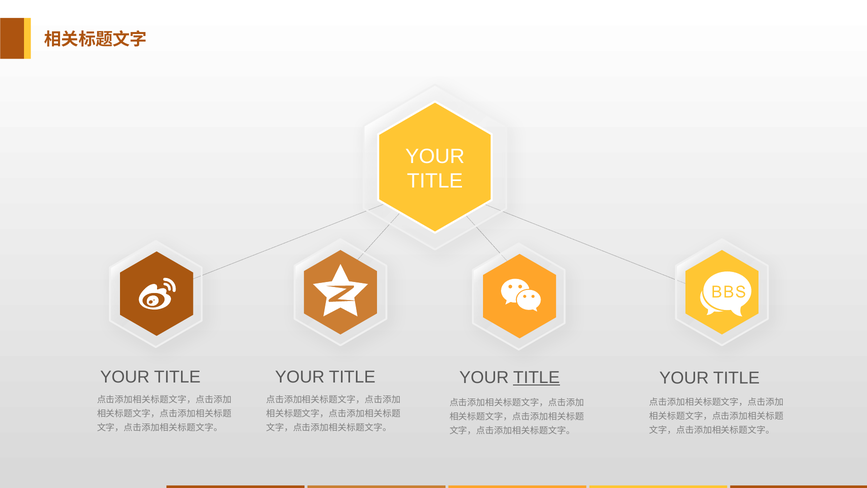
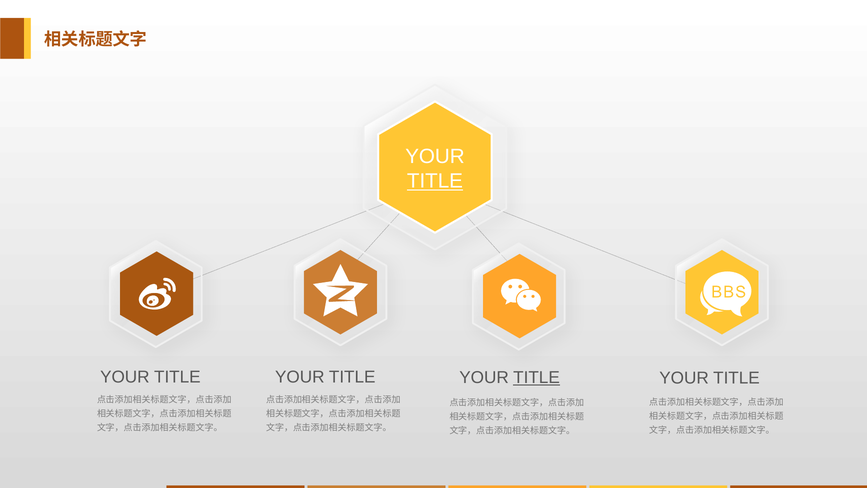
TITLE at (435, 181) underline: none -> present
